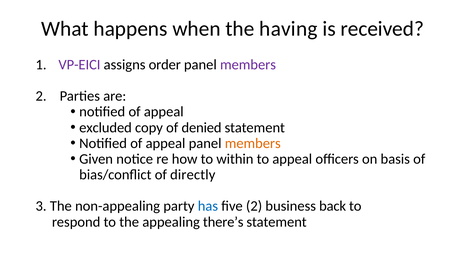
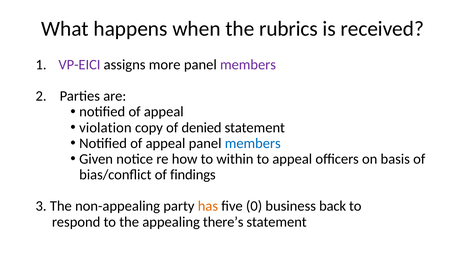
having: having -> rubrics
order: order -> more
excluded: excluded -> violation
members at (253, 143) colour: orange -> blue
directly: directly -> findings
has colour: blue -> orange
five 2: 2 -> 0
